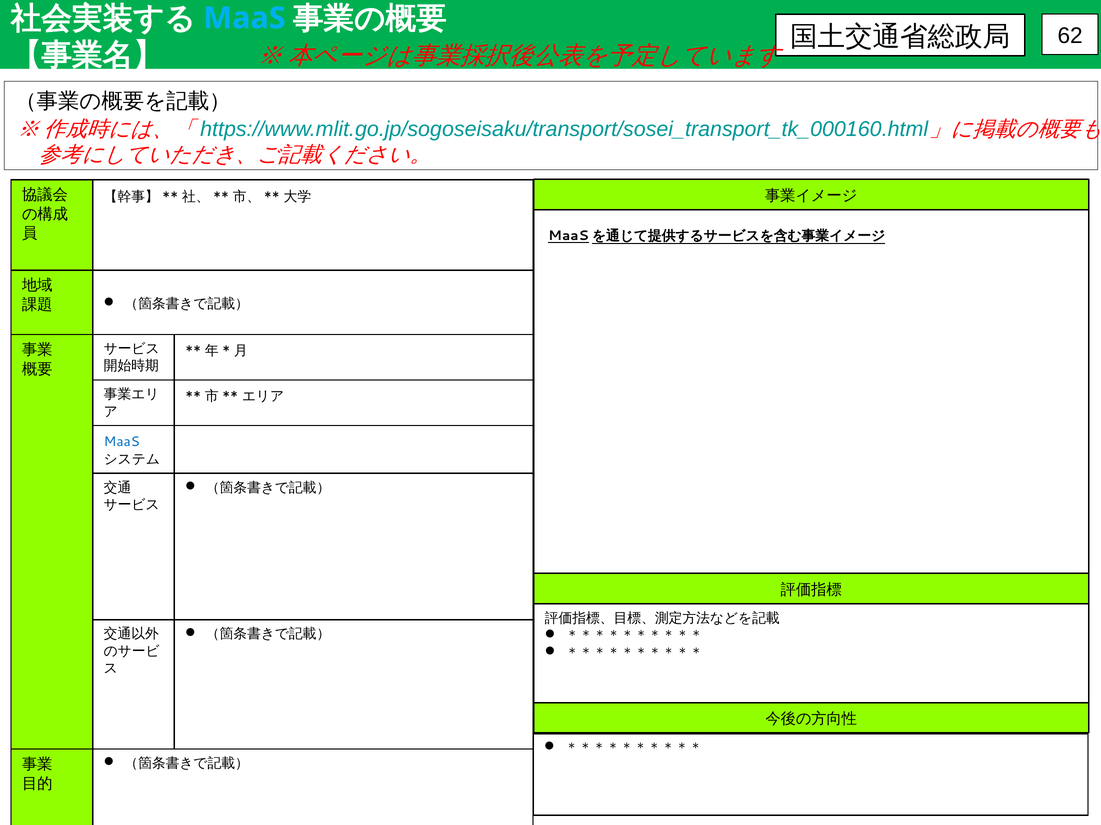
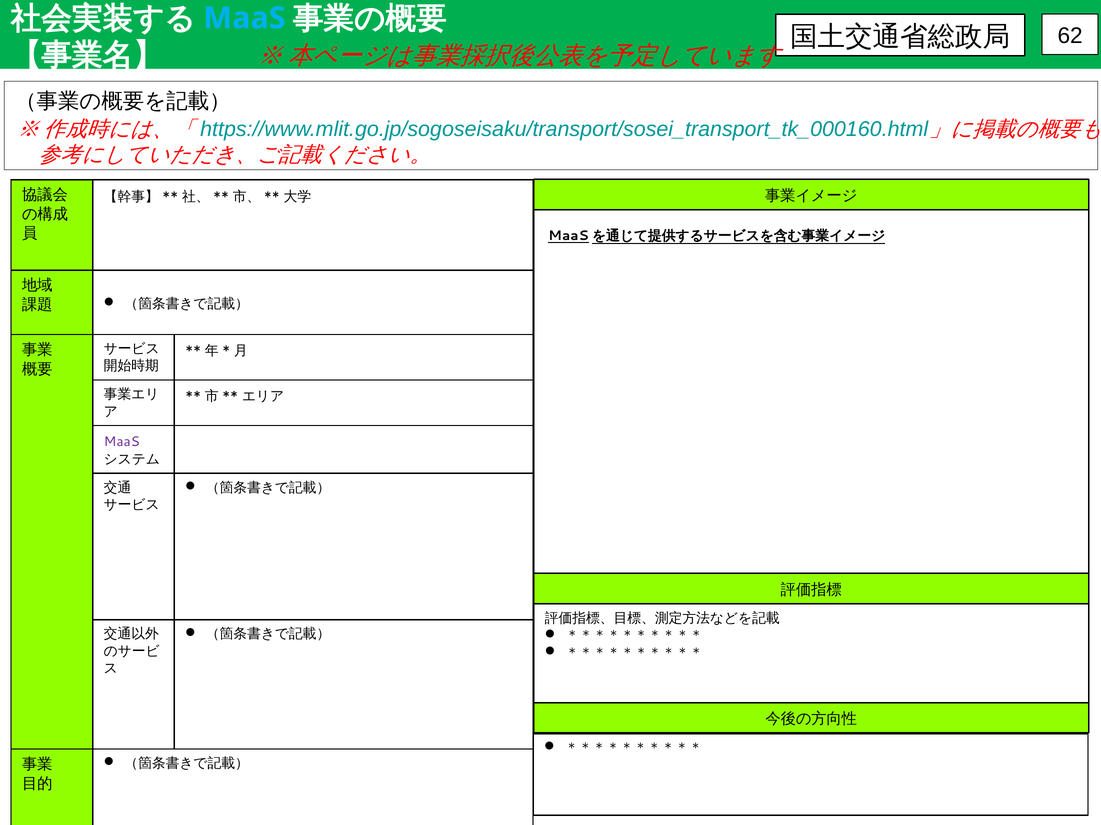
MaaS at (122, 442) colour: blue -> purple
